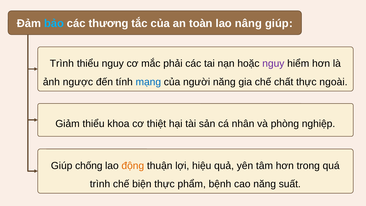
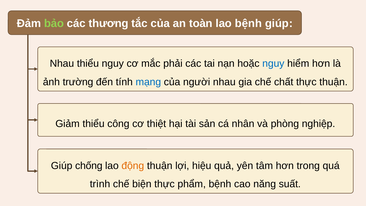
bảo colour: light blue -> light green
lao nâng: nâng -> bệnh
Trình at (62, 64): Trình -> Nhau
nguy at (273, 64) colour: purple -> blue
ngược: ngược -> trường
người năng: năng -> nhau
thực ngoài: ngoài -> thuận
khoa: khoa -> công
